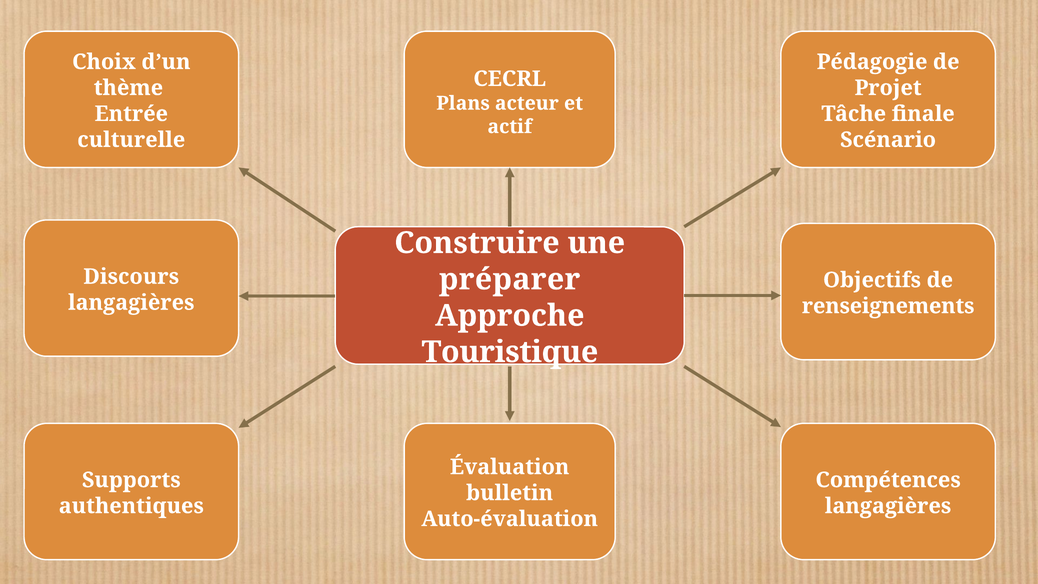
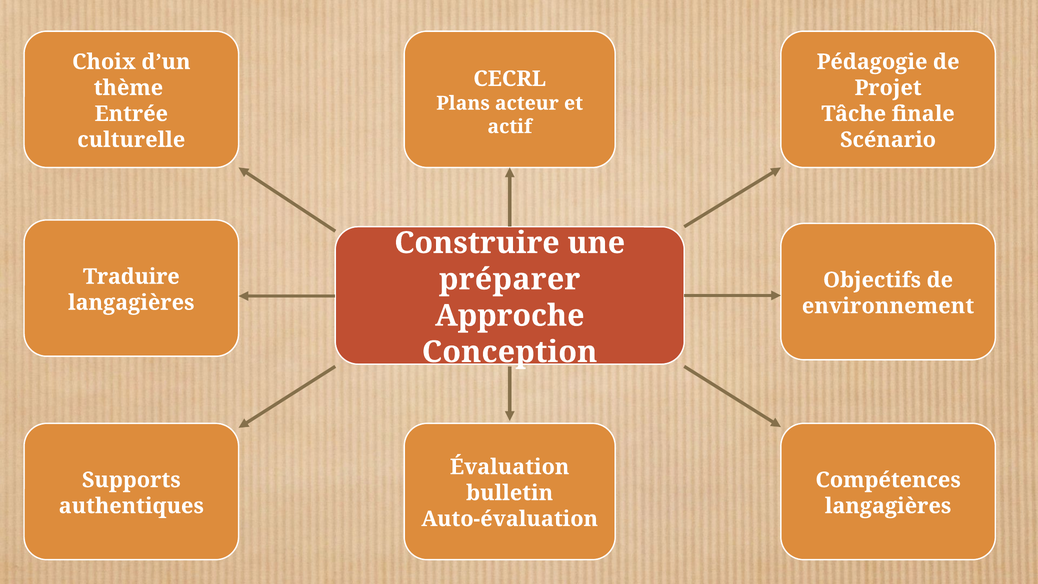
Discours: Discours -> Traduire
renseignements: renseignements -> environnement
Touristique: Touristique -> Conception
